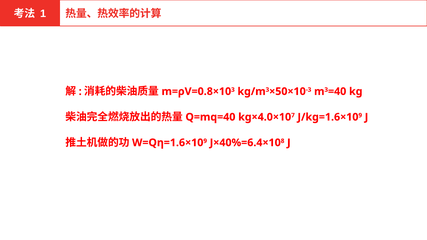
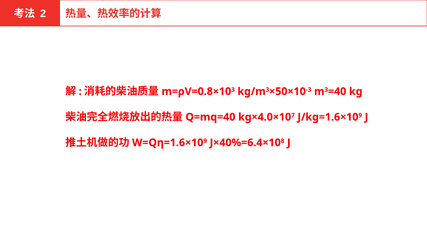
1: 1 -> 2
